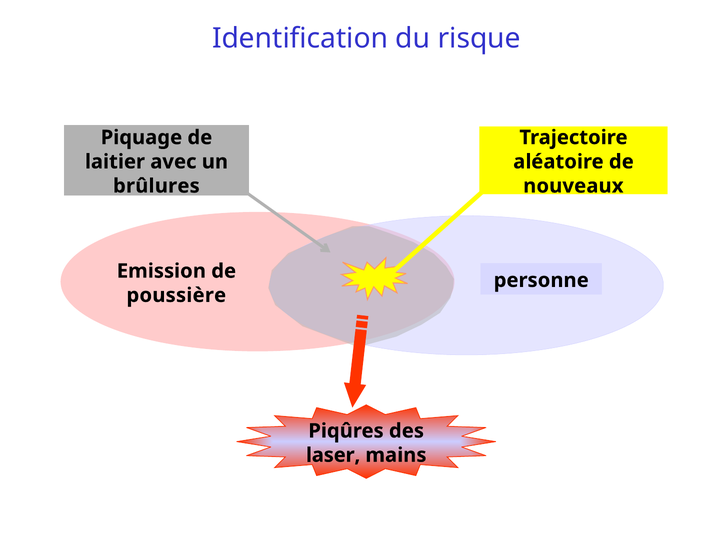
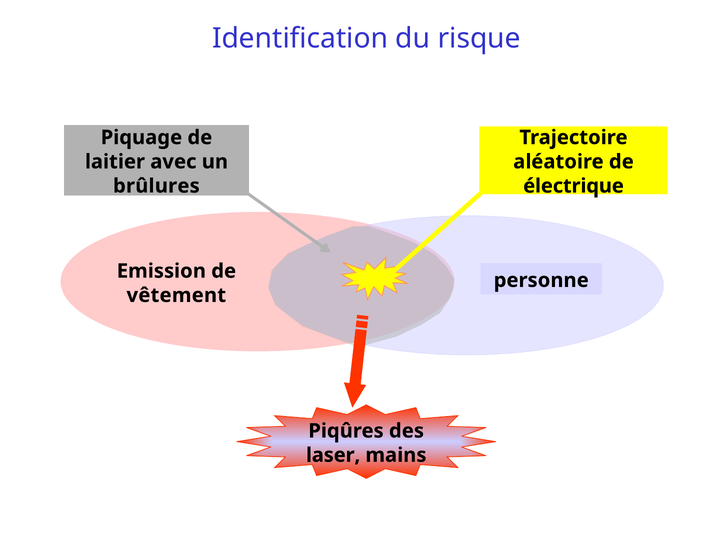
nouveaux: nouveaux -> électrique
poussière: poussière -> vêtement
